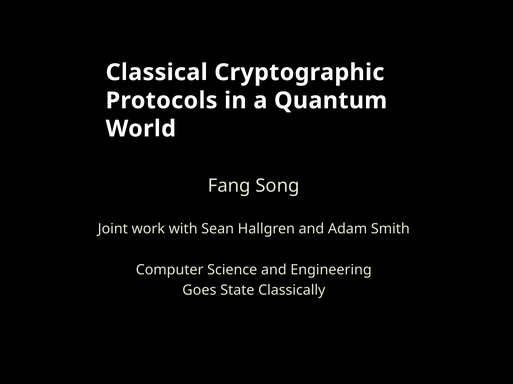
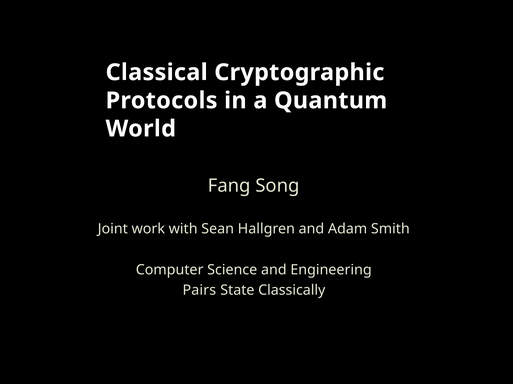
Goes: Goes -> Pairs
